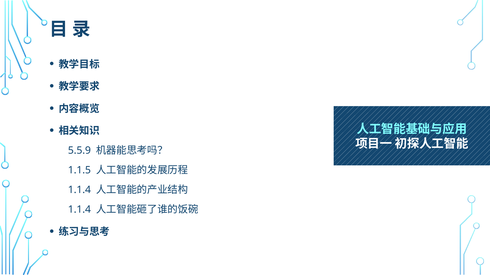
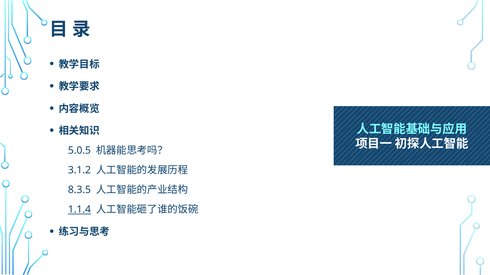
5.5.9: 5.5.9 -> 5.0.5
1.1.5: 1.1.5 -> 3.1.2
1.1.4 at (79, 190): 1.1.4 -> 8.3.5
1.1.4 at (79, 210) underline: none -> present
